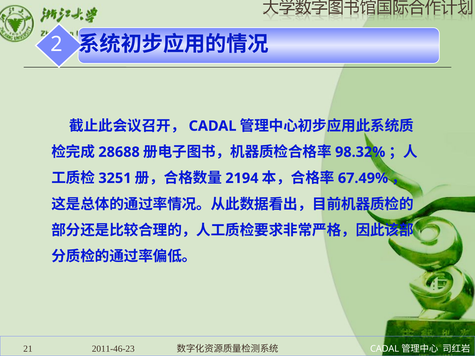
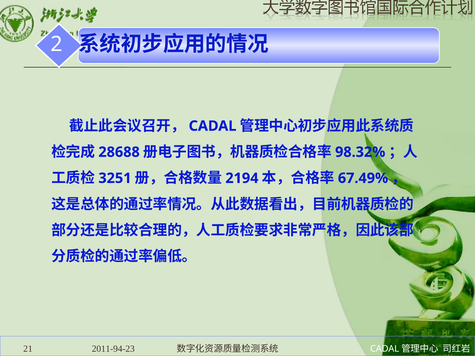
2011-46-23: 2011-46-23 -> 2011-94-23
